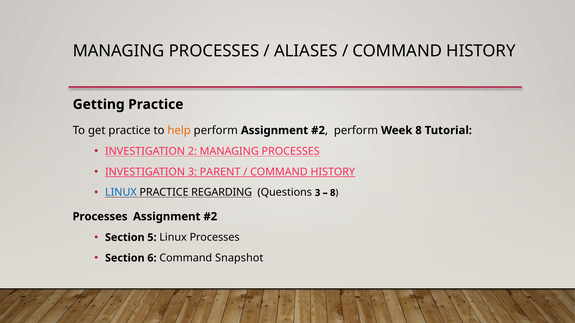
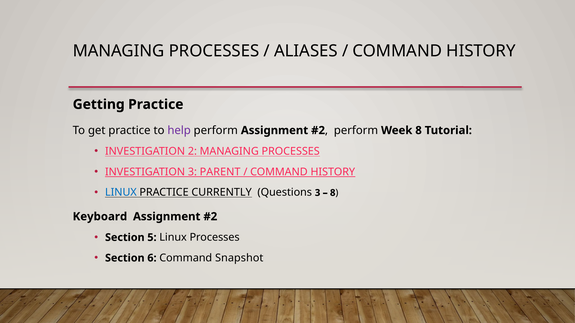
help colour: orange -> purple
REGARDING: REGARDING -> CURRENTLY
Processes at (100, 217): Processes -> Keyboard
